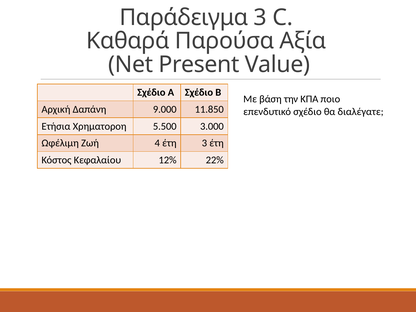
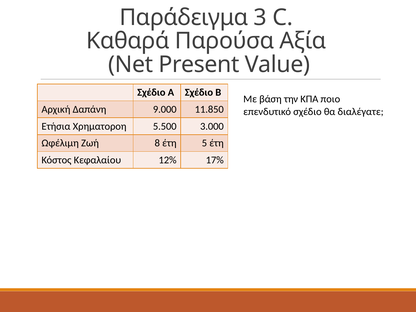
4: 4 -> 8
έτη 3: 3 -> 5
22%: 22% -> 17%
